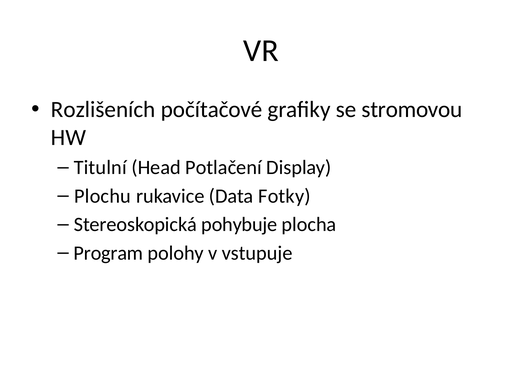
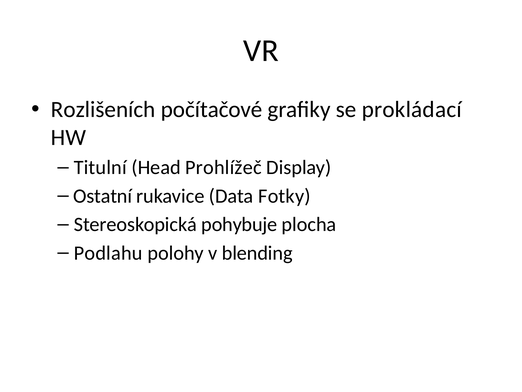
stromovou: stromovou -> prokládací
Potlačení: Potlačení -> Prohlížeč
Plochu: Plochu -> Ostatní
Program: Program -> Podlahu
vstupuje: vstupuje -> blending
